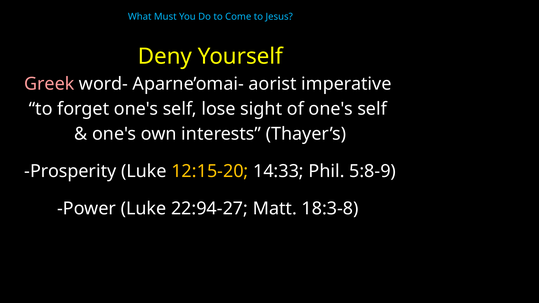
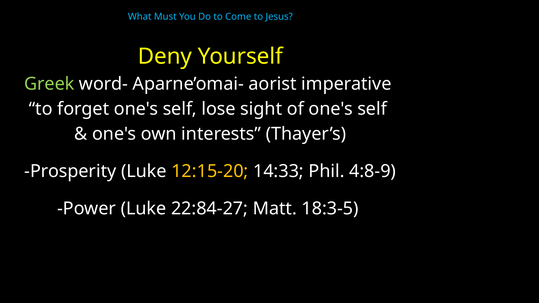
Greek colour: pink -> light green
5:8-9: 5:8-9 -> 4:8-9
22:94-27: 22:94-27 -> 22:84-27
18:3-8: 18:3-8 -> 18:3-5
